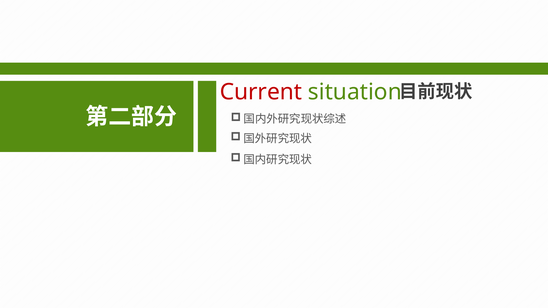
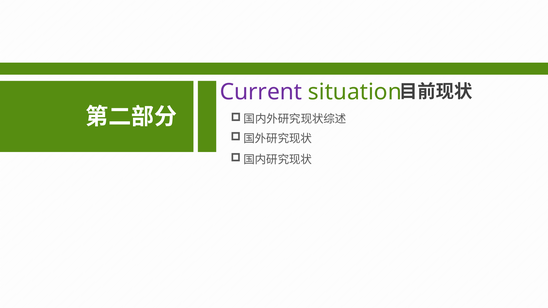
Current colour: red -> purple
